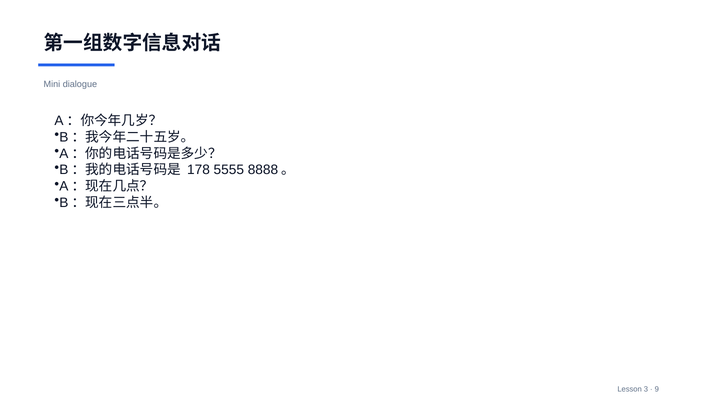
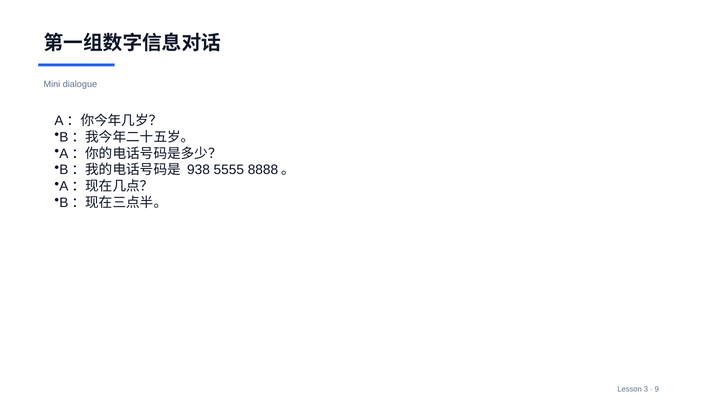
178: 178 -> 938
